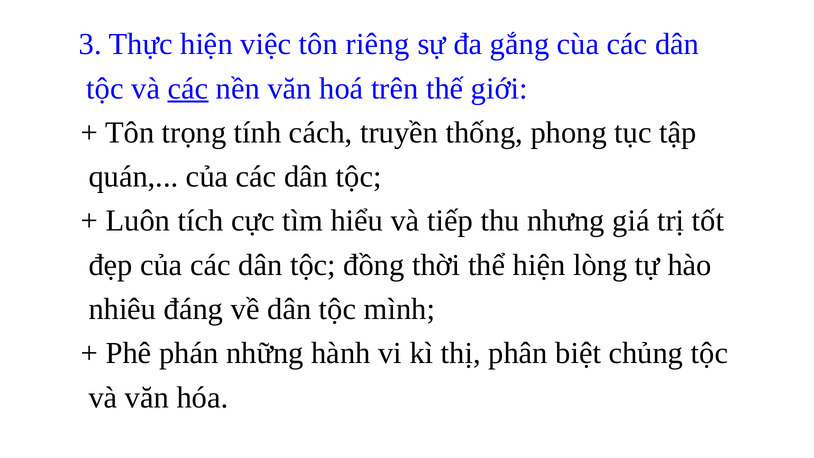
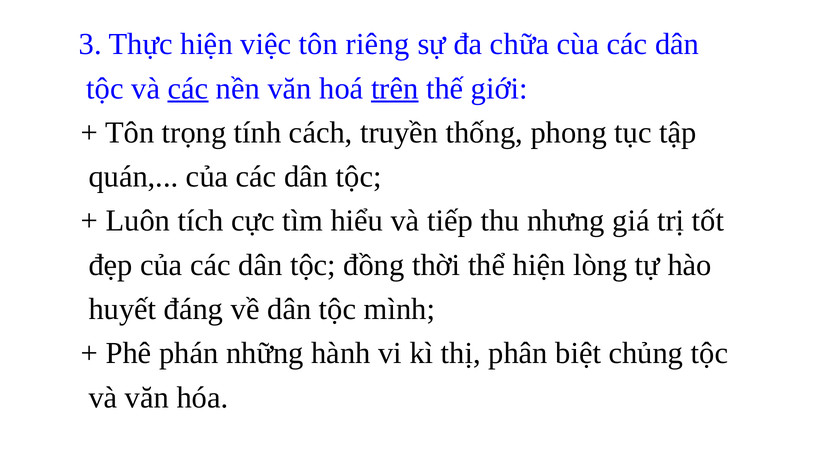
gắng: gắng -> chữa
trên underline: none -> present
nhiêu: nhiêu -> huyết
